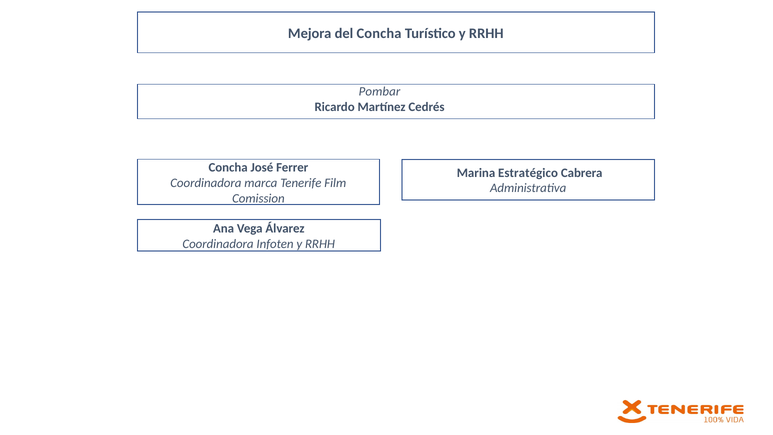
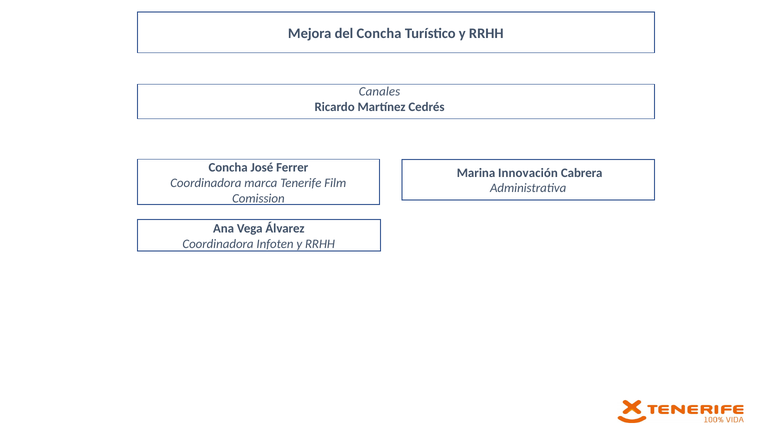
Pombar: Pombar -> Canales
Estratégico: Estratégico -> Innovación
